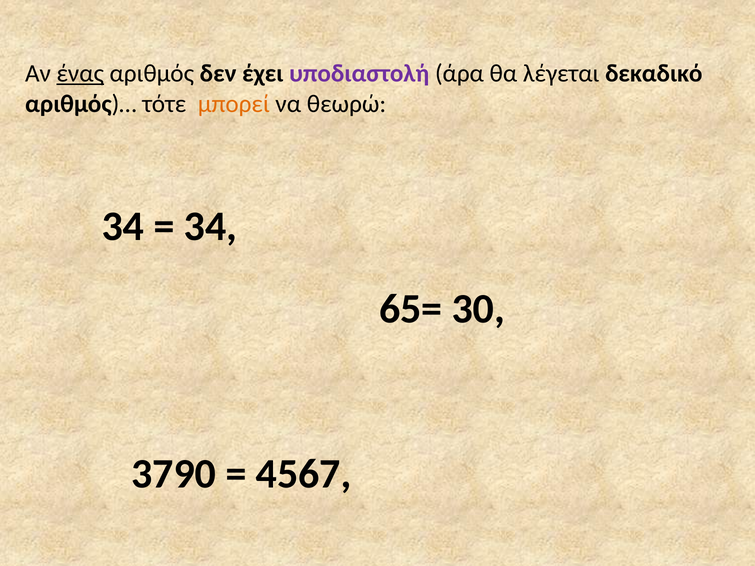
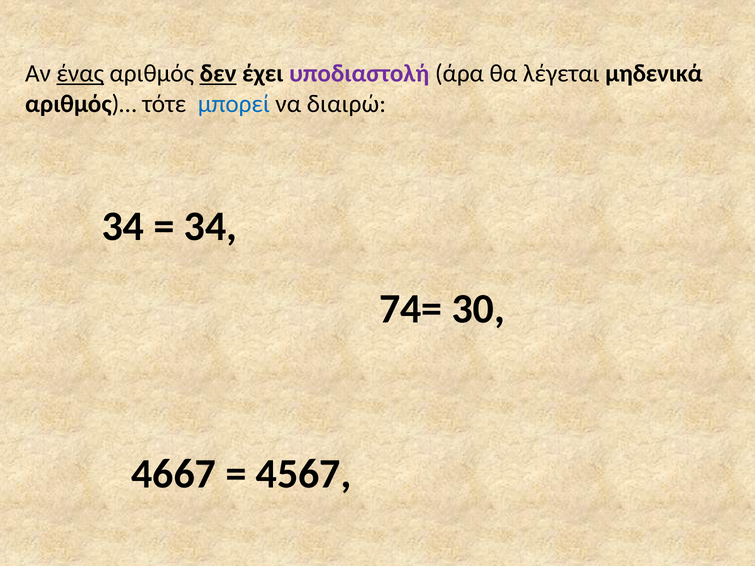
δεν underline: none -> present
δεκαδικό: δεκαδικό -> μηδενικά
μπορεί colour: orange -> blue
θεωρώ: θεωρώ -> διαιρώ
65=: 65= -> 74=
3790: 3790 -> 4667
